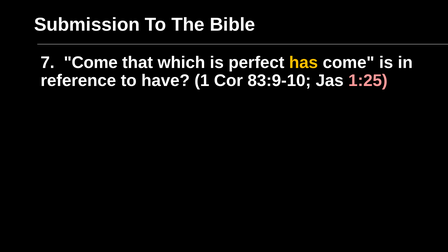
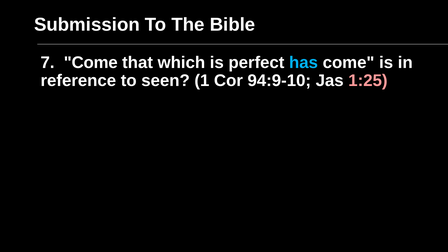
has colour: yellow -> light blue
have: have -> seen
83:9-10: 83:9-10 -> 94:9-10
